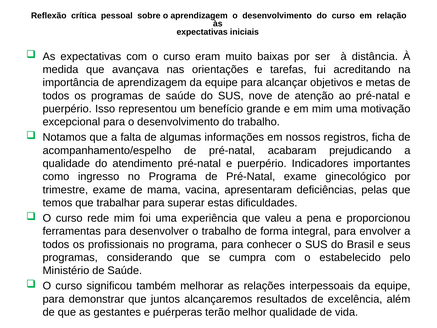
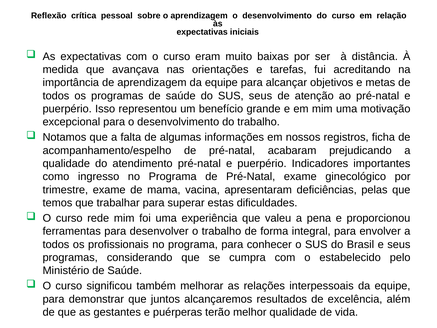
SUS nove: nove -> seus
